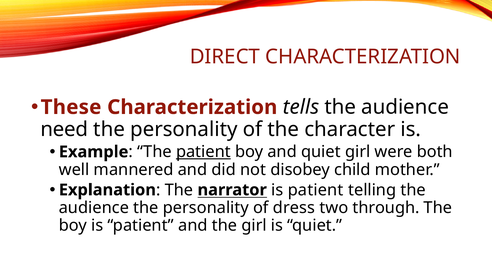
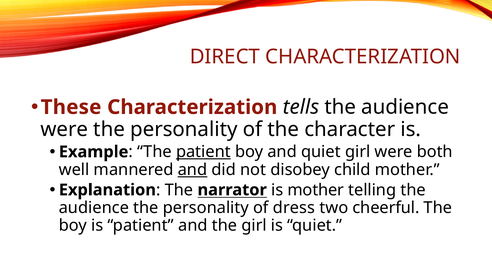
need at (64, 129): need -> were
and at (192, 169) underline: none -> present
narrator is patient: patient -> mother
through: through -> cheerful
